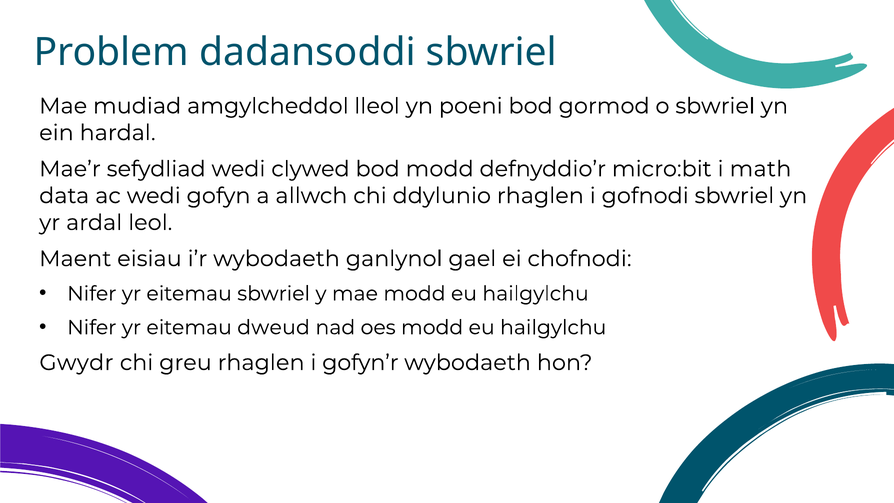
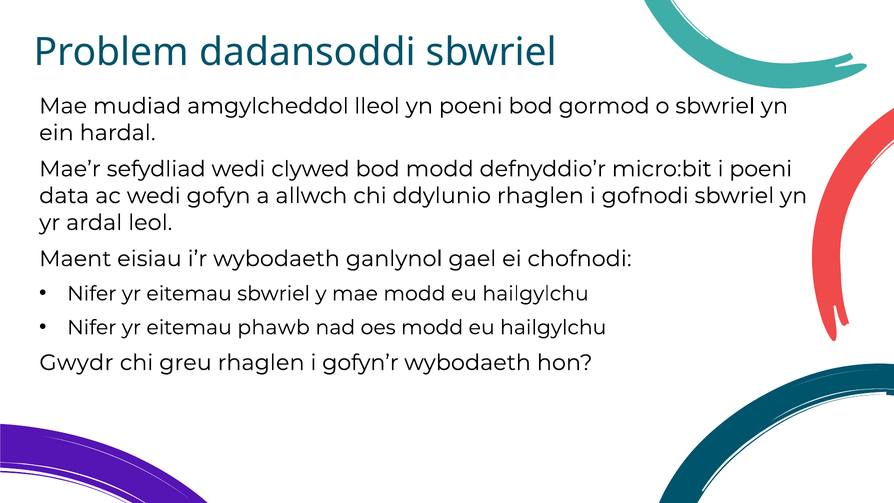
i math: math -> poeni
dweud: dweud -> phawb
